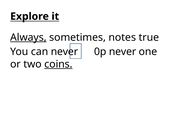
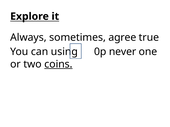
Always underline: present -> none
notes: notes -> agree
can never: never -> using
